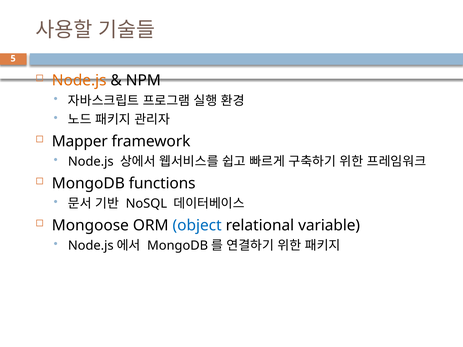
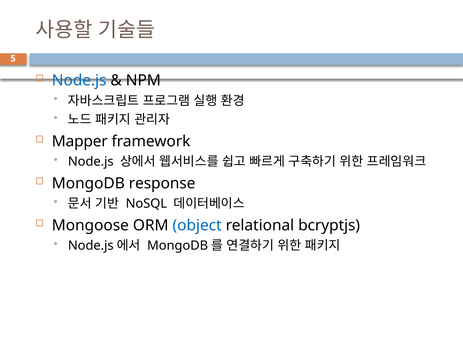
Node.js at (79, 81) colour: orange -> blue
functions: functions -> response
variable: variable -> bcryptjs
